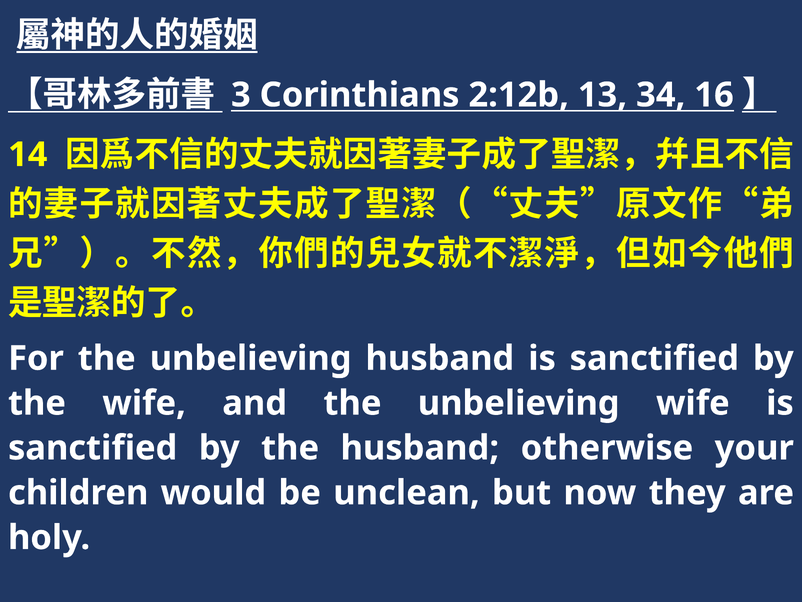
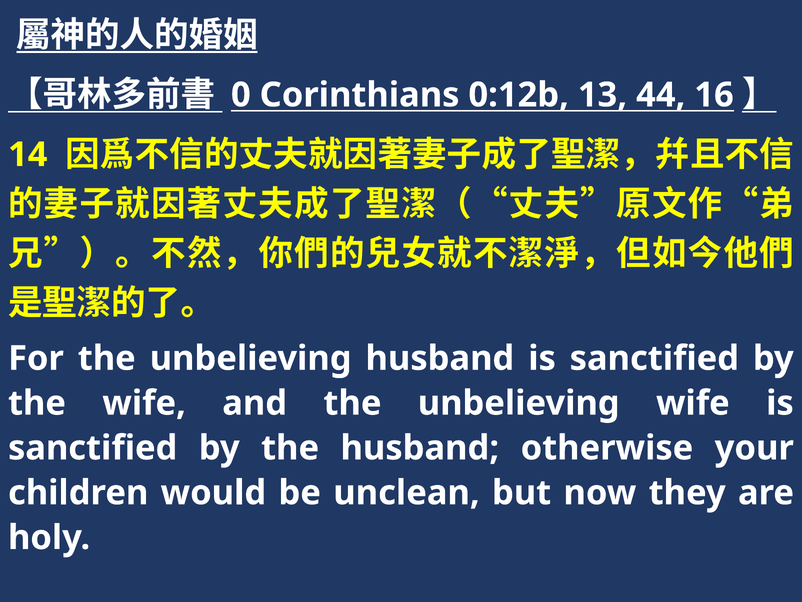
3: 3 -> 0
2:12b: 2:12b -> 0:12b
34: 34 -> 44
